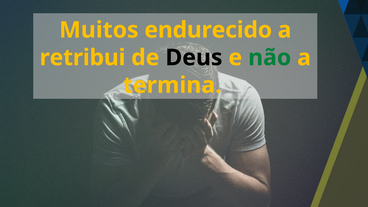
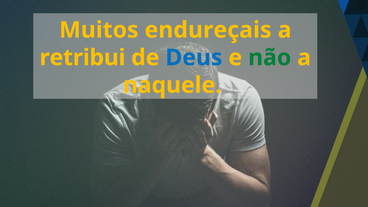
endurecido: endurecido -> endureçais
Deus colour: black -> blue
termina: termina -> naquele
